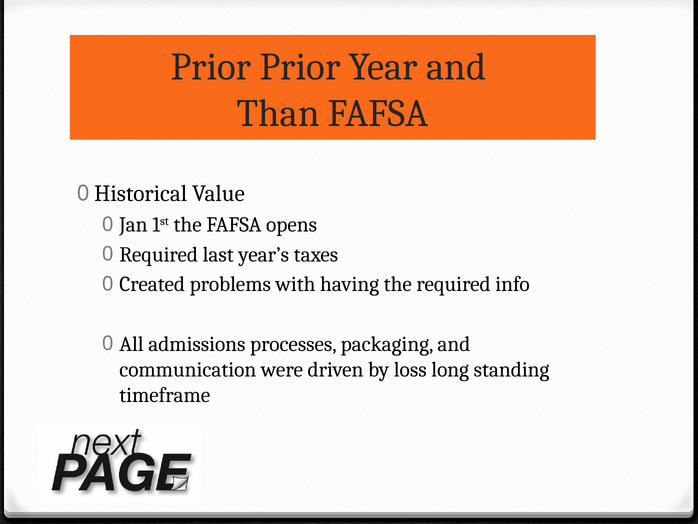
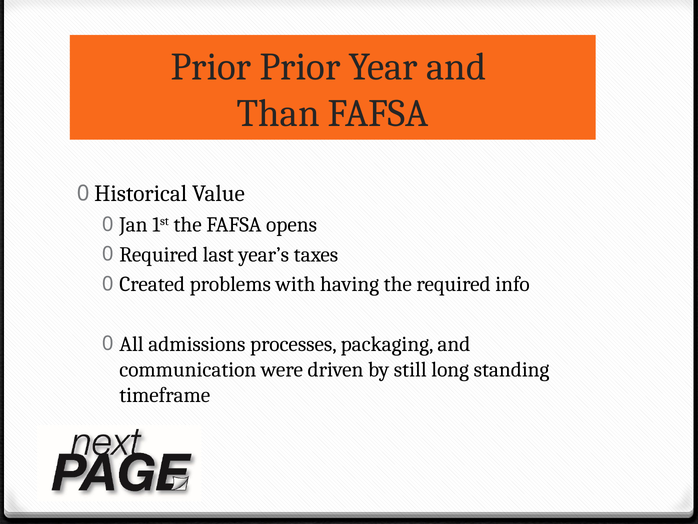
loss: loss -> still
